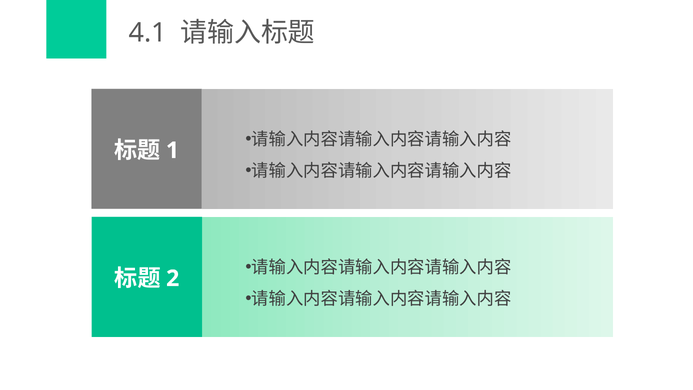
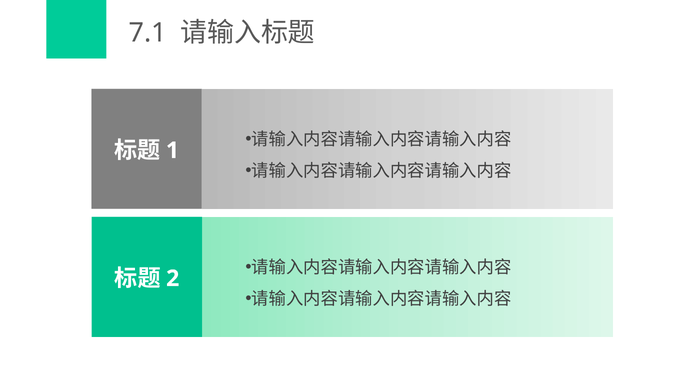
4.1: 4.1 -> 7.1
